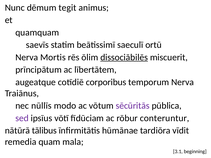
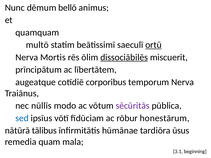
tegit: tegit -> bellō
saevīs: saevīs -> multō
ortū underline: none -> present
sed colour: purple -> blue
conteruntur: conteruntur -> honestārum
vīdit: vīdit -> ūsus
